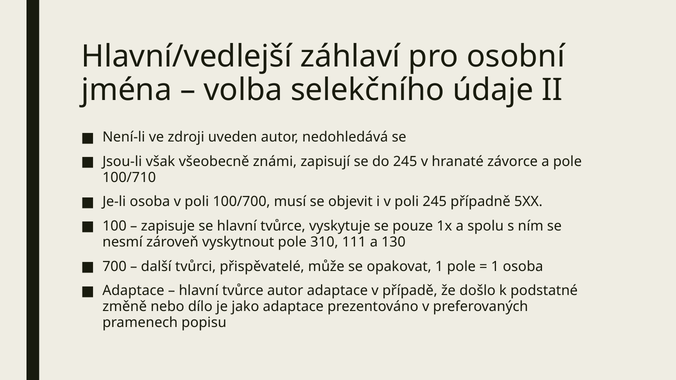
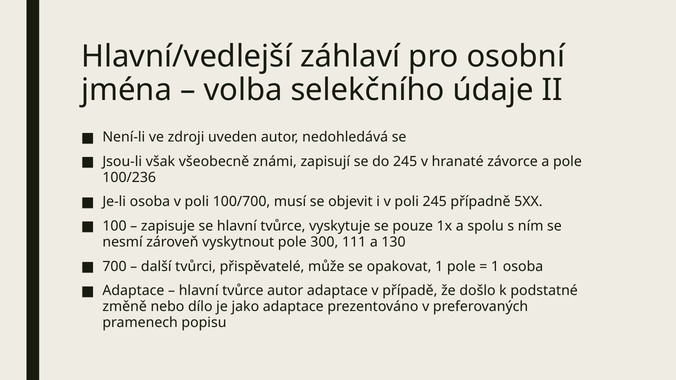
100/710: 100/710 -> 100/236
310: 310 -> 300
